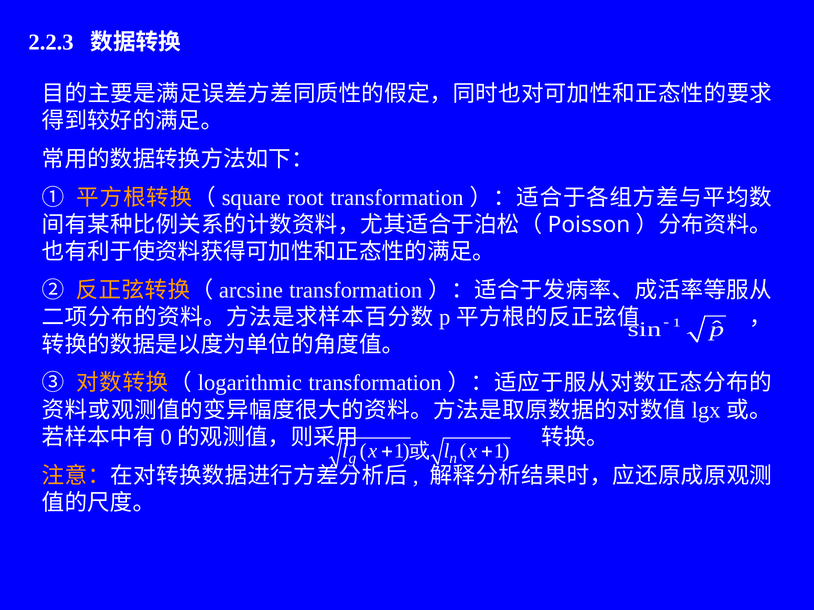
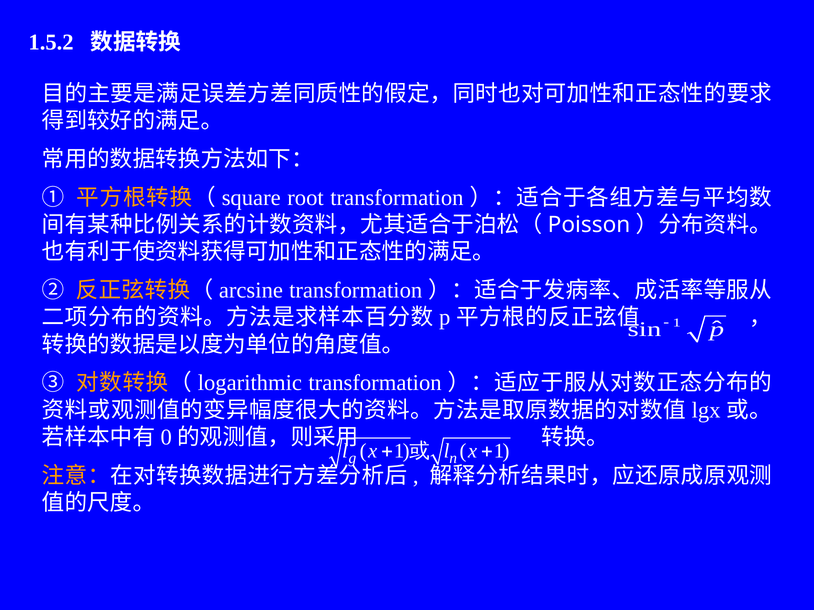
2.2.3: 2.2.3 -> 1.5.2
